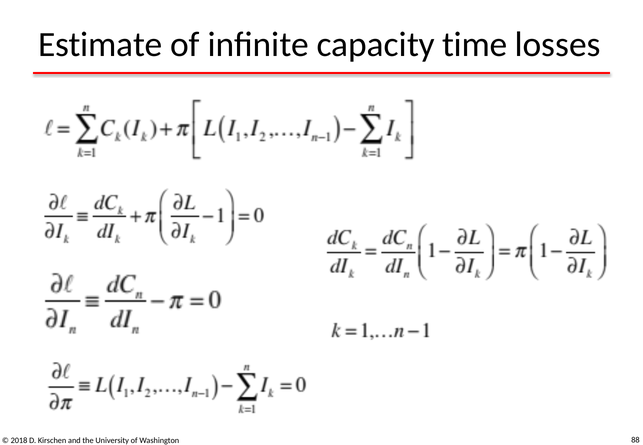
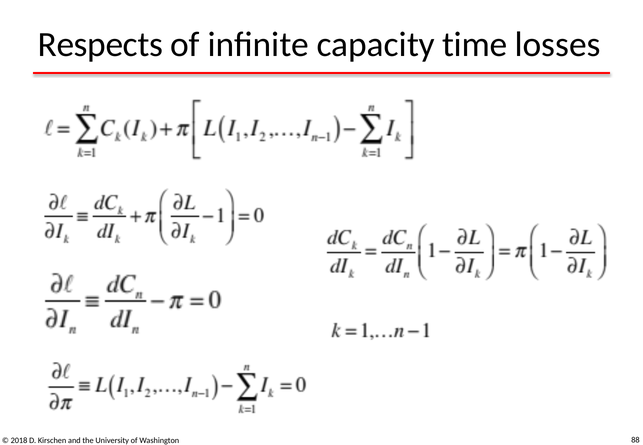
Estimate: Estimate -> Respects
